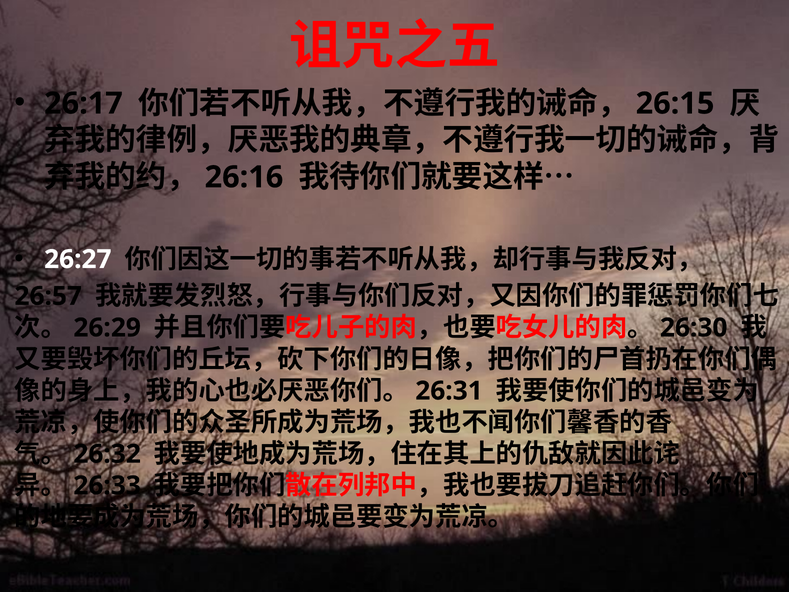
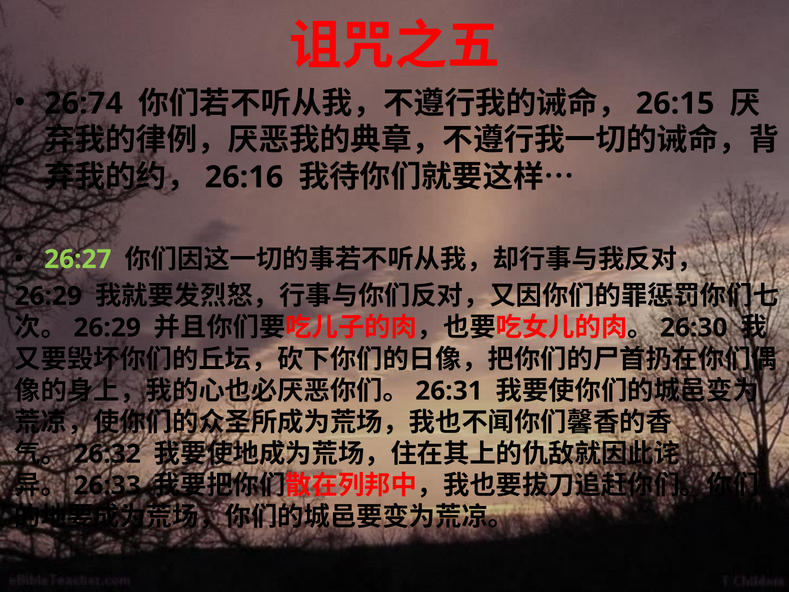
26:17: 26:17 -> 26:74
26:27 colour: white -> light green
26:57 at (48, 296): 26:57 -> 26:29
